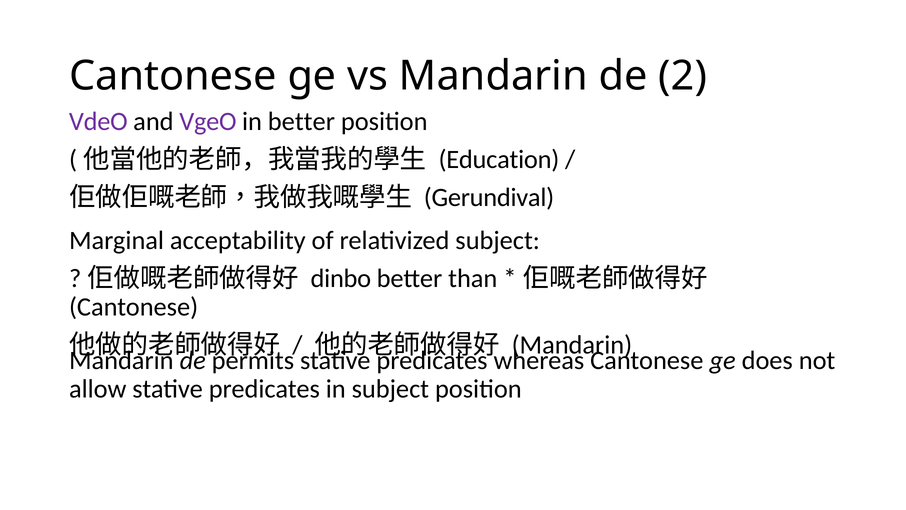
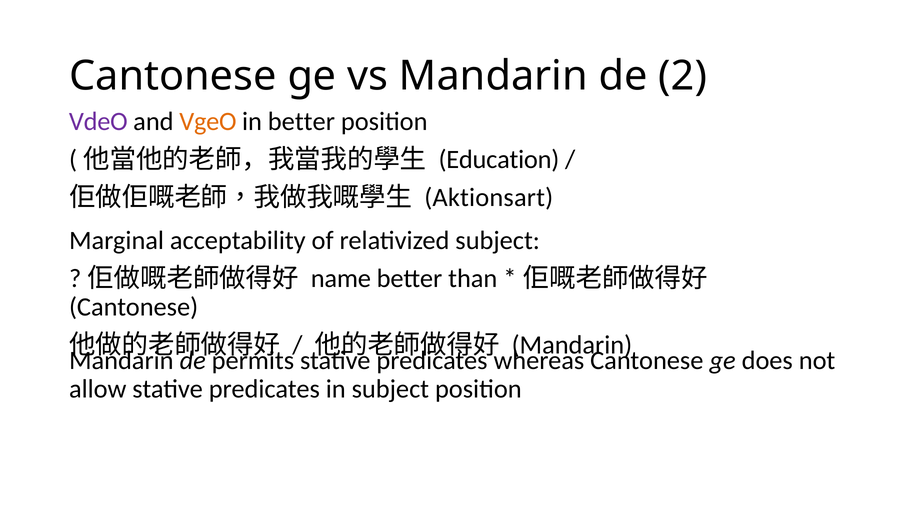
VgeO colour: purple -> orange
Gerundival: Gerundival -> Aktionsart
dinbo: dinbo -> name
